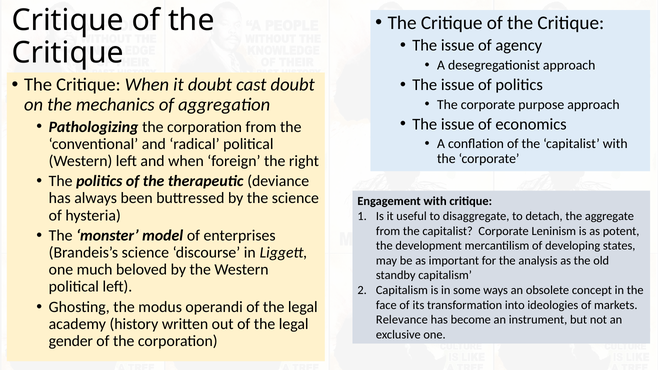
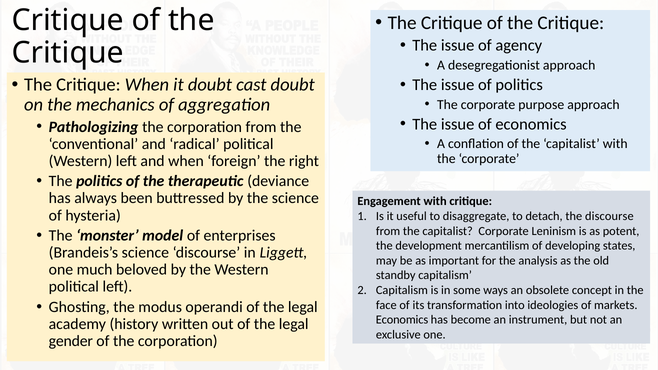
the aggregate: aggregate -> discourse
Relevance at (402, 320): Relevance -> Economics
